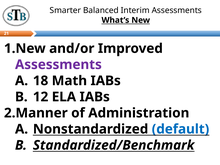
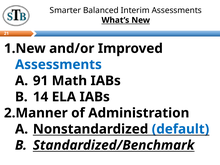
Assessments at (58, 65) colour: purple -> blue
18: 18 -> 91
12: 12 -> 14
